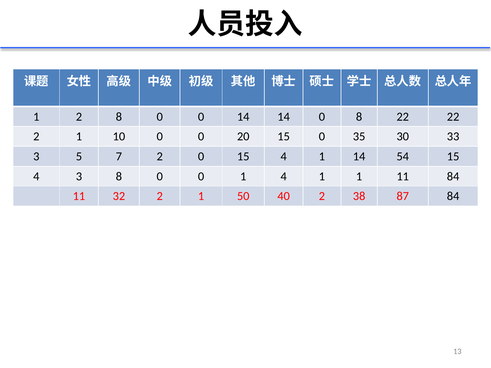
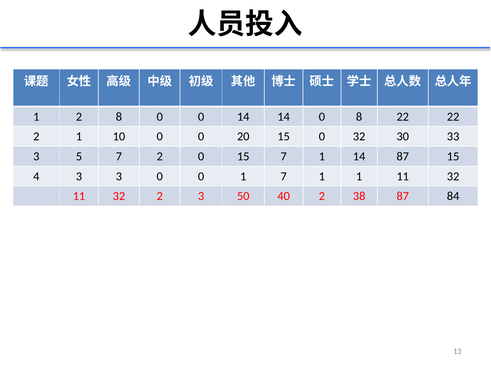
0 35: 35 -> 32
0 15 4: 4 -> 7
14 54: 54 -> 87
3 8: 8 -> 3
1 4: 4 -> 7
1 11 84: 84 -> 32
32 2 1: 1 -> 3
